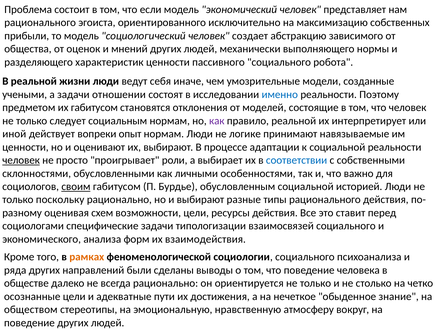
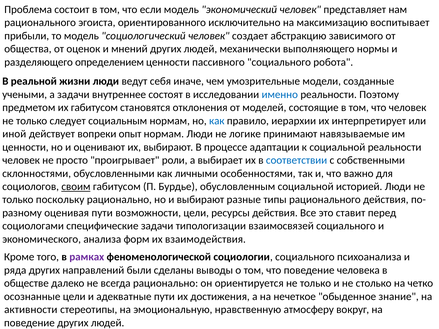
собственных: собственных -> воспитывает
характеристик: характеристик -> определением
отношении: отношении -> внутреннее
как at (217, 121) colour: purple -> blue
правило реальной: реальной -> иерархии
человек at (21, 160) underline: present -> none
оценивая схем: схем -> пути
рамках colour: orange -> purple
обществом: обществом -> активности
